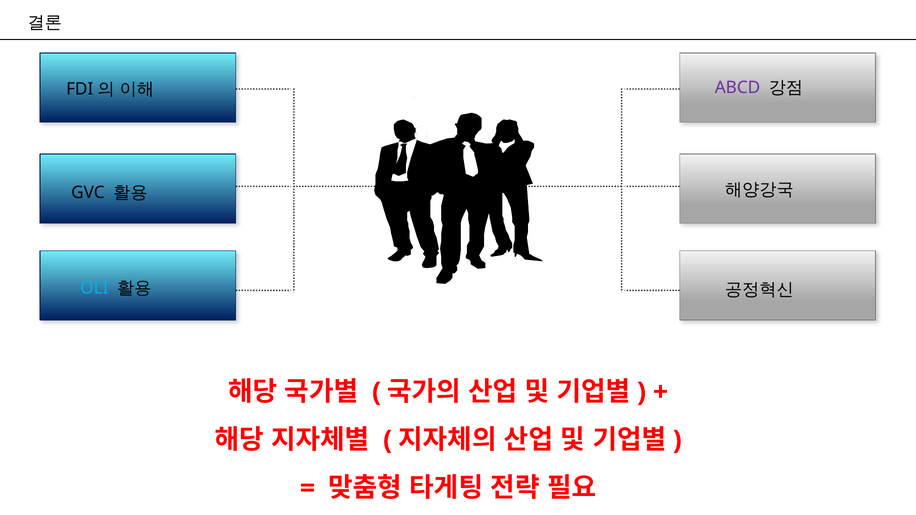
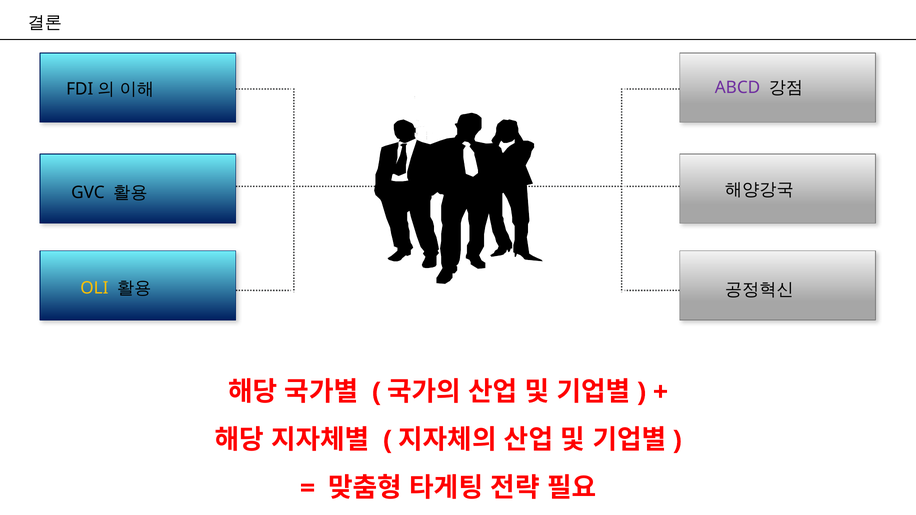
OLI colour: light blue -> yellow
